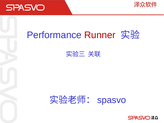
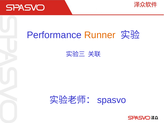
Runner colour: red -> orange
